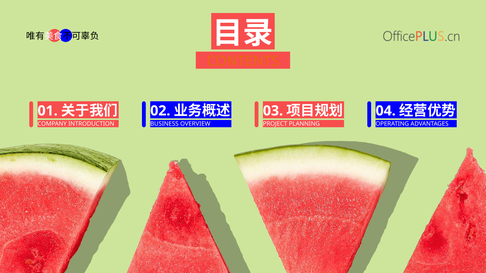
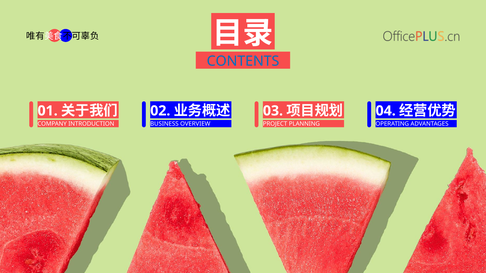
CONTENTS colour: orange -> blue
